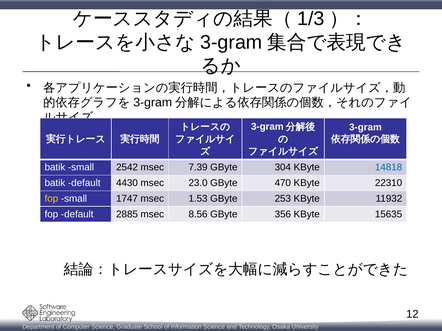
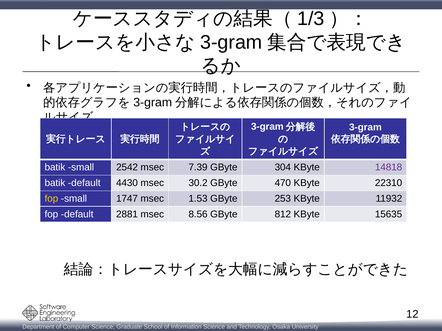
14818 colour: blue -> purple
23.0: 23.0 -> 30.2
2885: 2885 -> 2881
356: 356 -> 812
